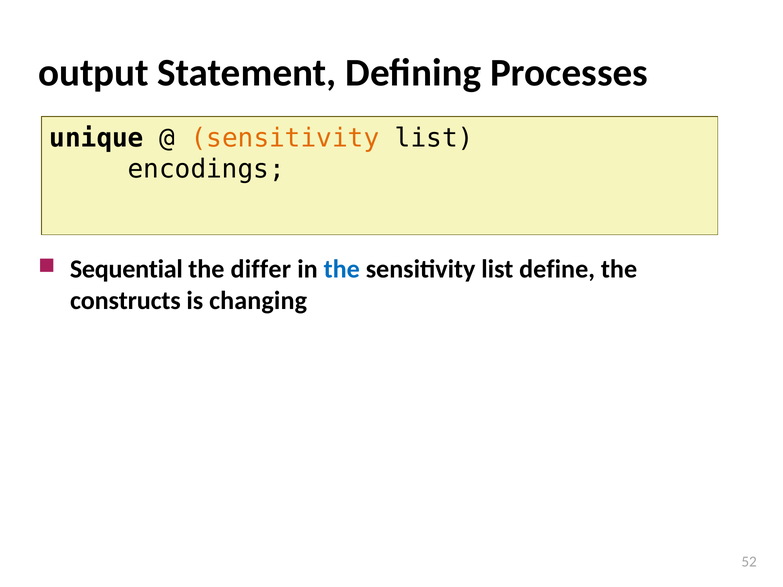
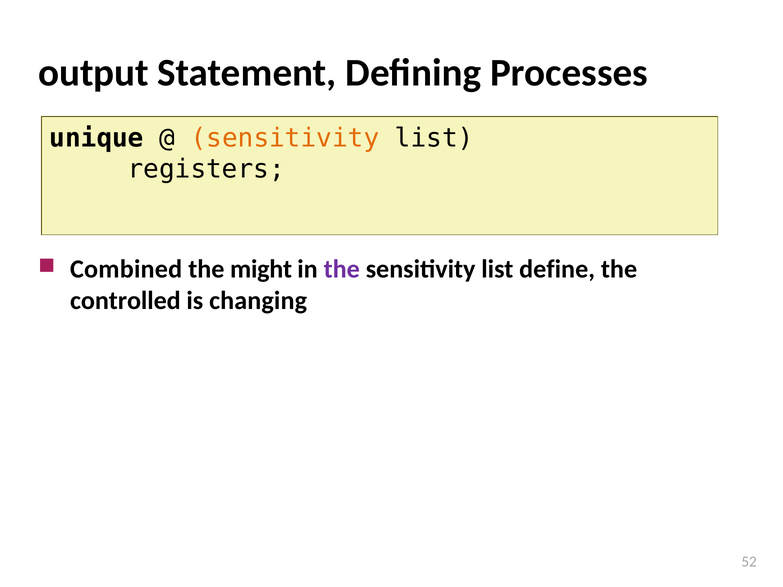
encodings: encodings -> registers
Sequential: Sequential -> Combined
differ: differ -> might
the at (342, 269) colour: blue -> purple
constructs: constructs -> controlled
